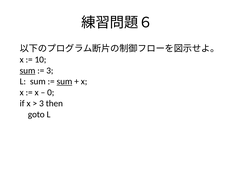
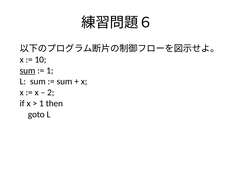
3 at (50, 70): 3 -> 1
sum at (64, 81) underline: present -> none
0: 0 -> 2
3 at (41, 103): 3 -> 1
